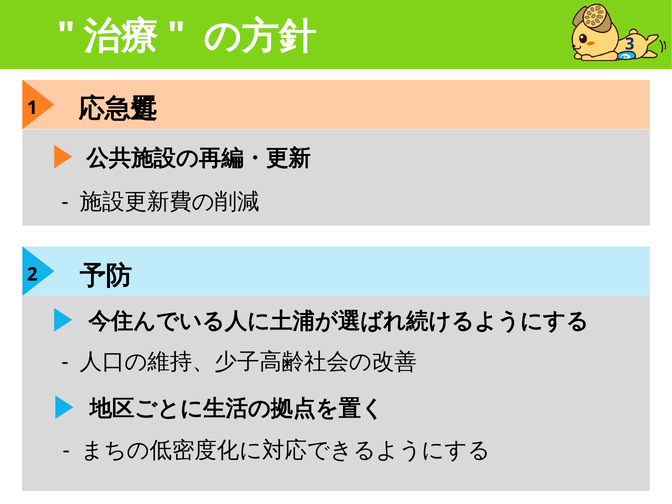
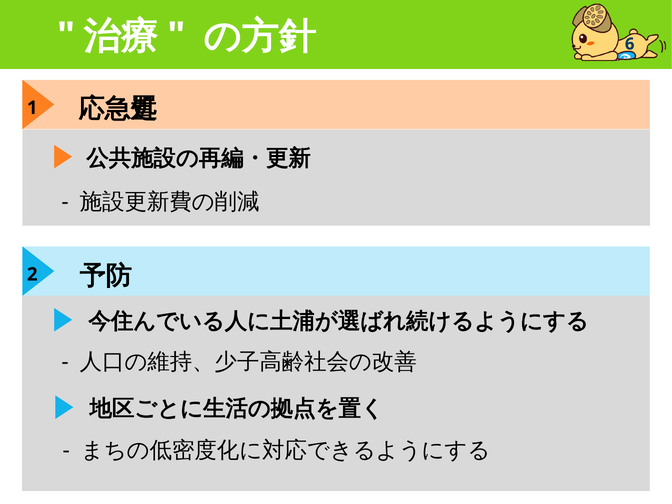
3: 3 -> 6
